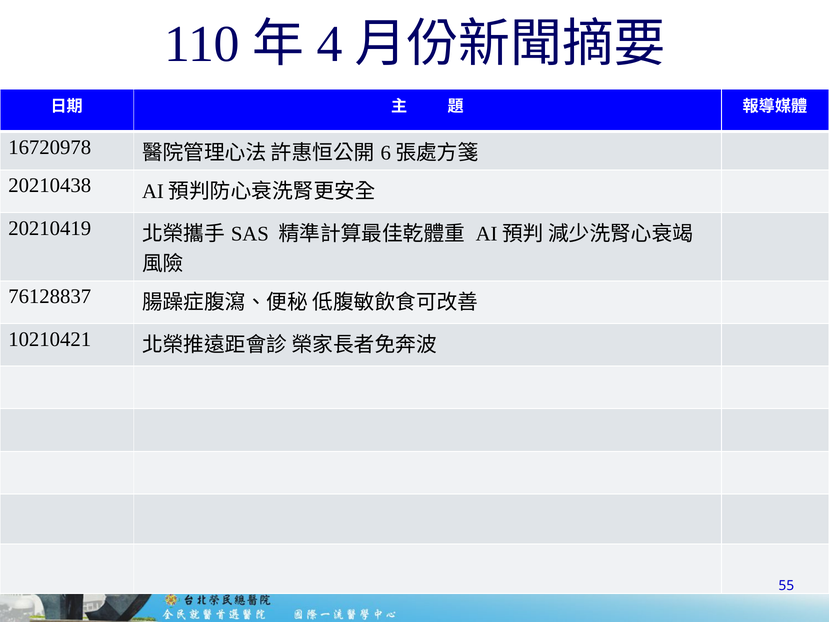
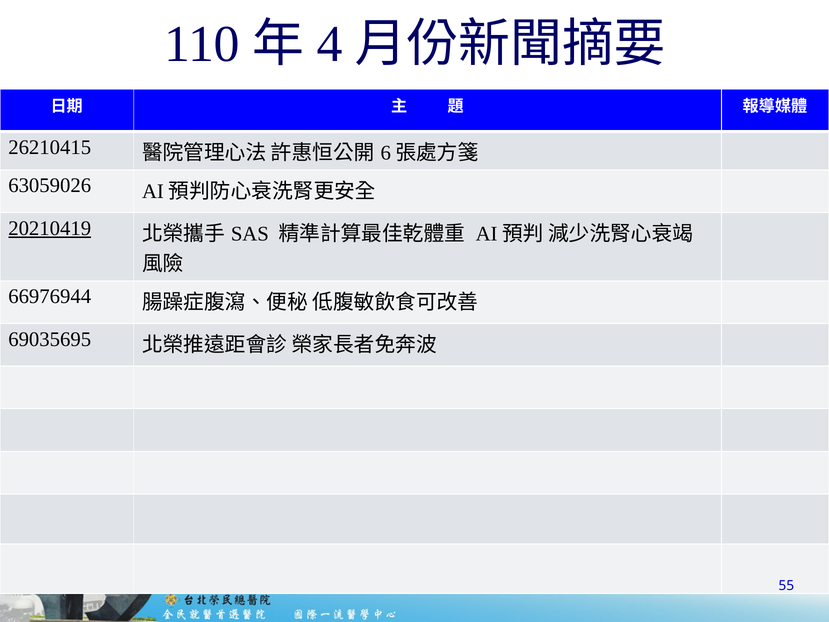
16720978: 16720978 -> 26210415
20210438: 20210438 -> 63059026
20210419 underline: none -> present
76128837: 76128837 -> 66976944
10210421: 10210421 -> 69035695
